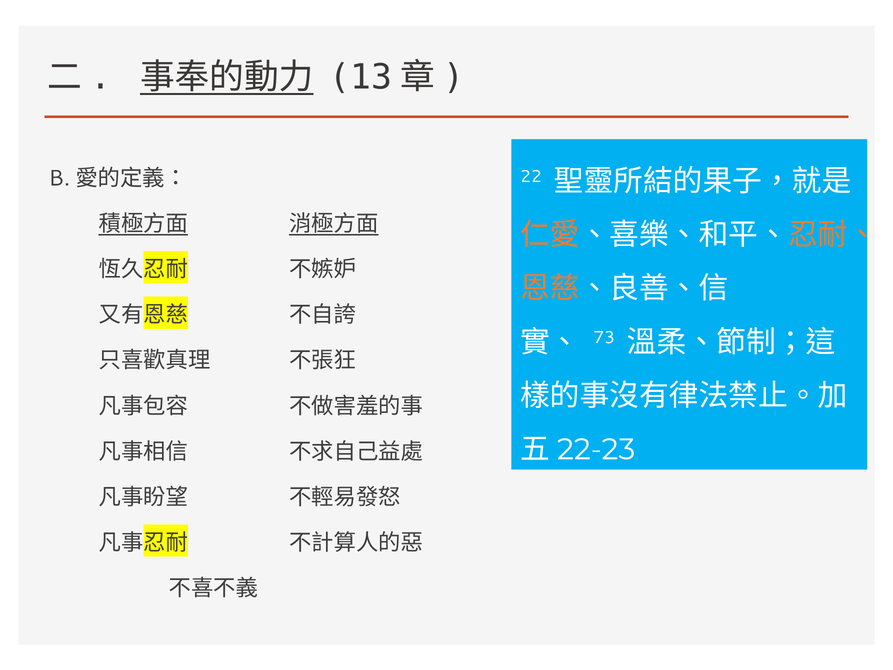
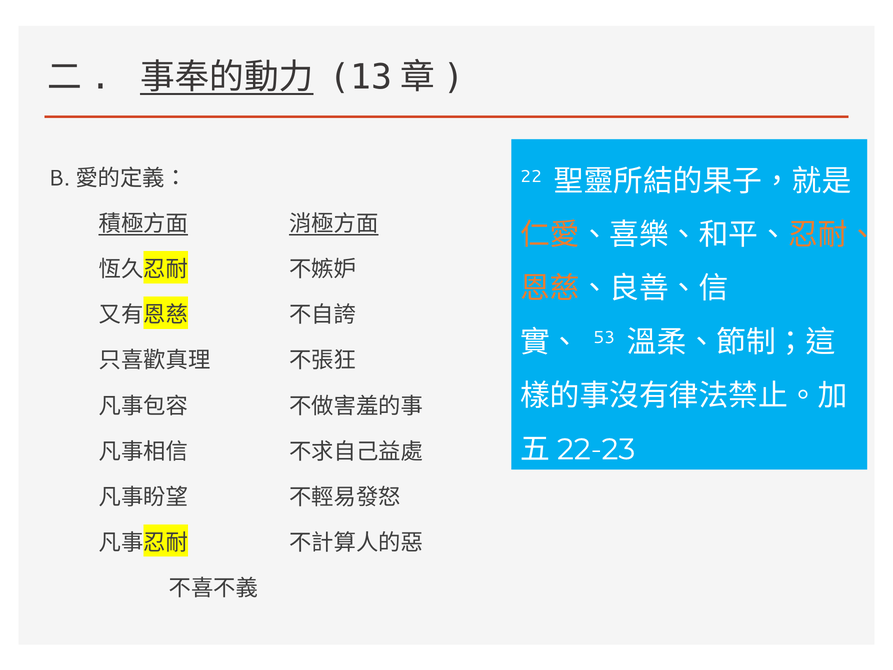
73: 73 -> 53
